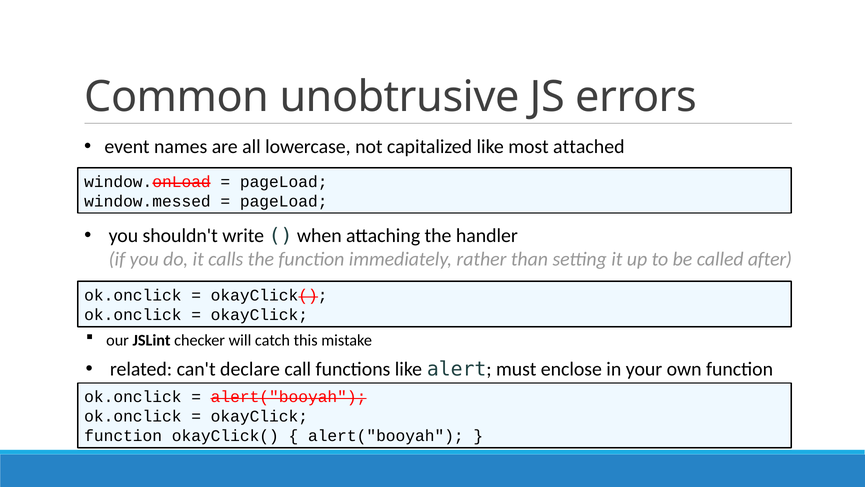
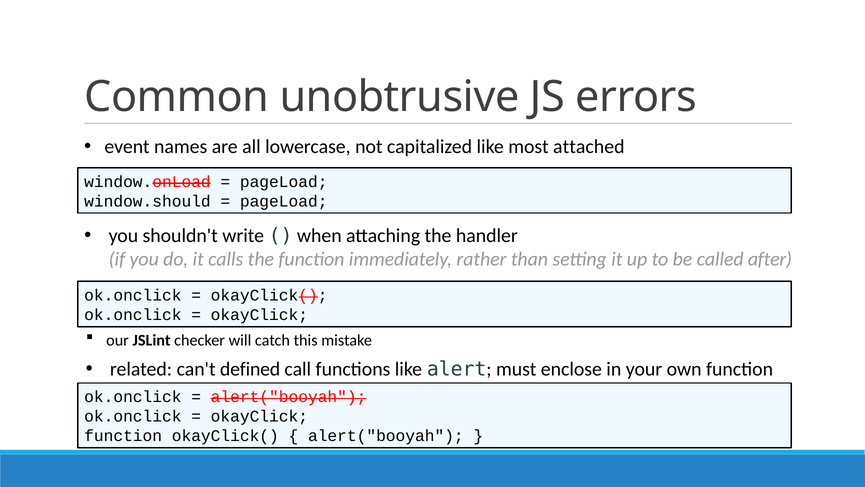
window.messed: window.messed -> window.should
declare: declare -> defined
